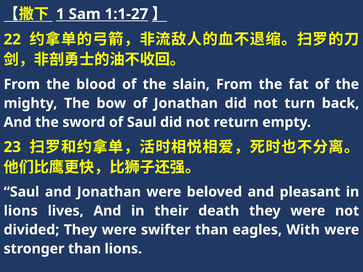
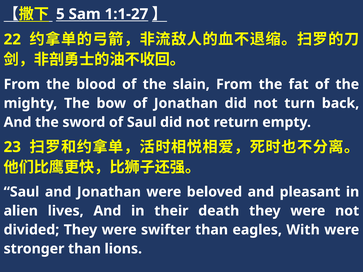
1: 1 -> 5
lions at (21, 211): lions -> alien
